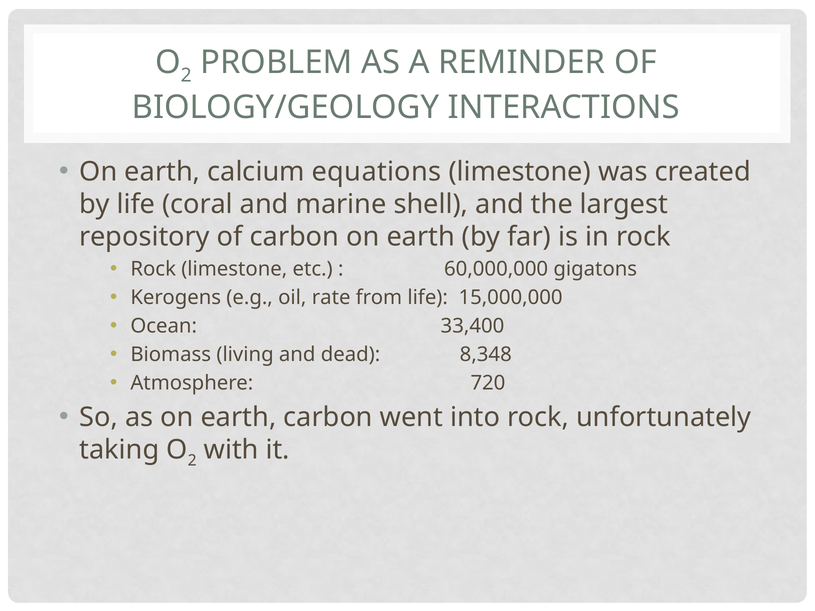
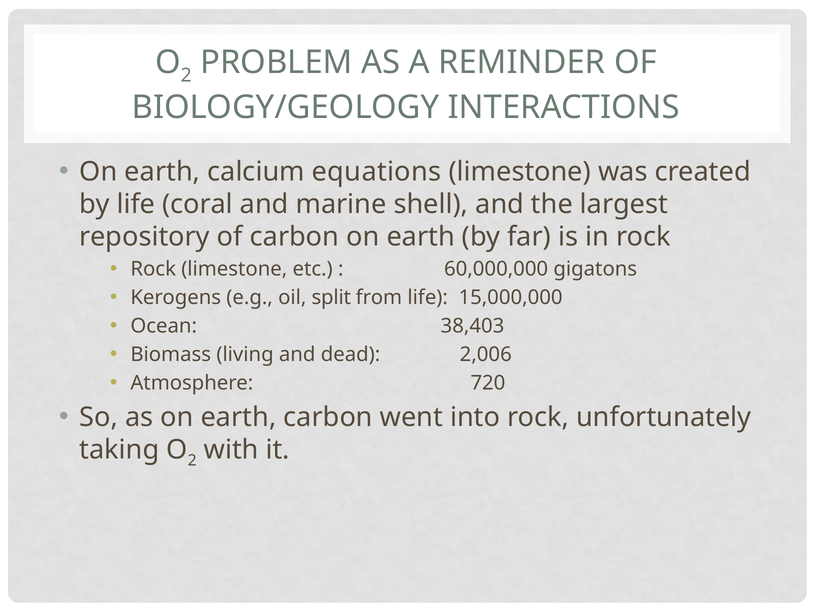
rate: rate -> split
33,400: 33,400 -> 38,403
8,348: 8,348 -> 2,006
